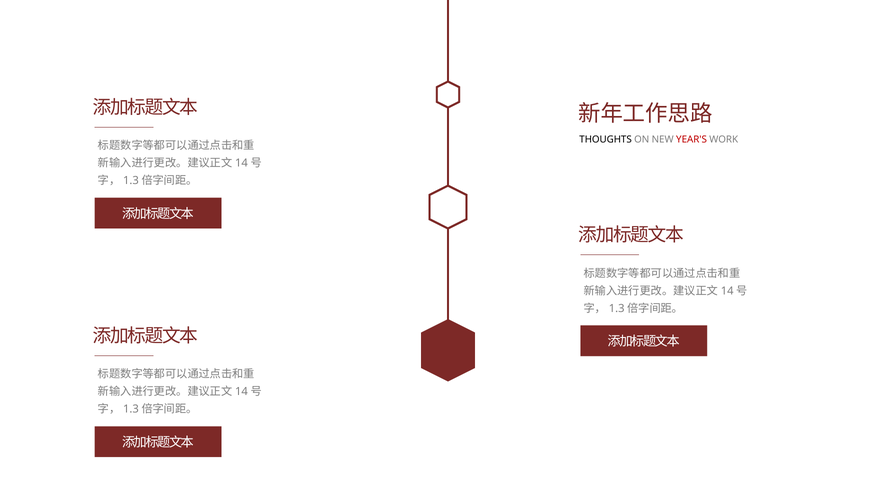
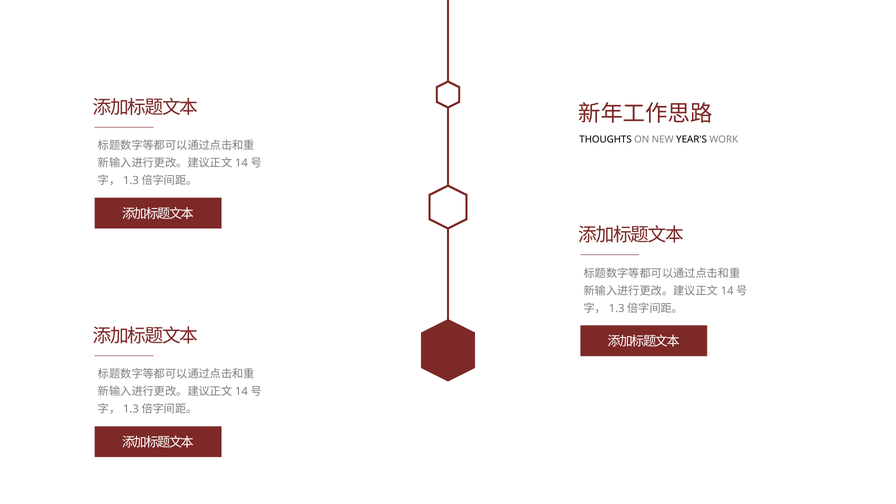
YEAR'S colour: red -> black
